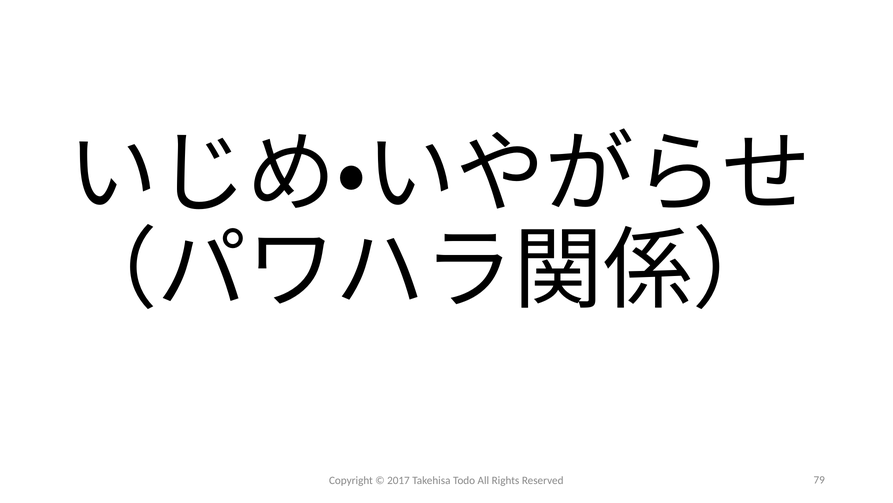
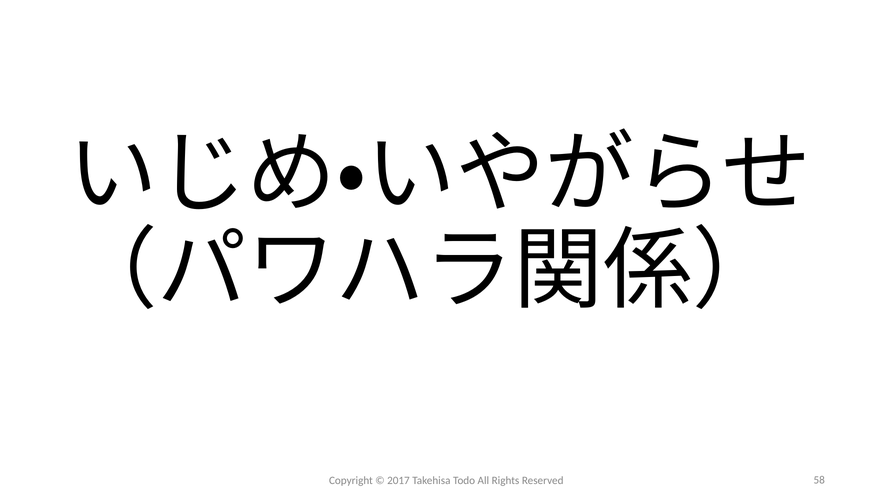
79: 79 -> 58
